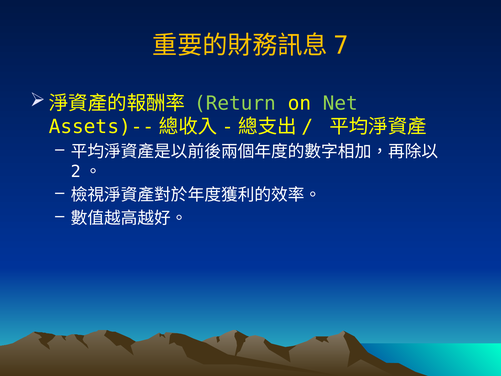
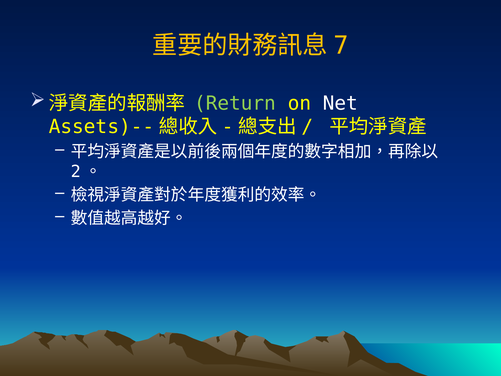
Net colour: light green -> white
